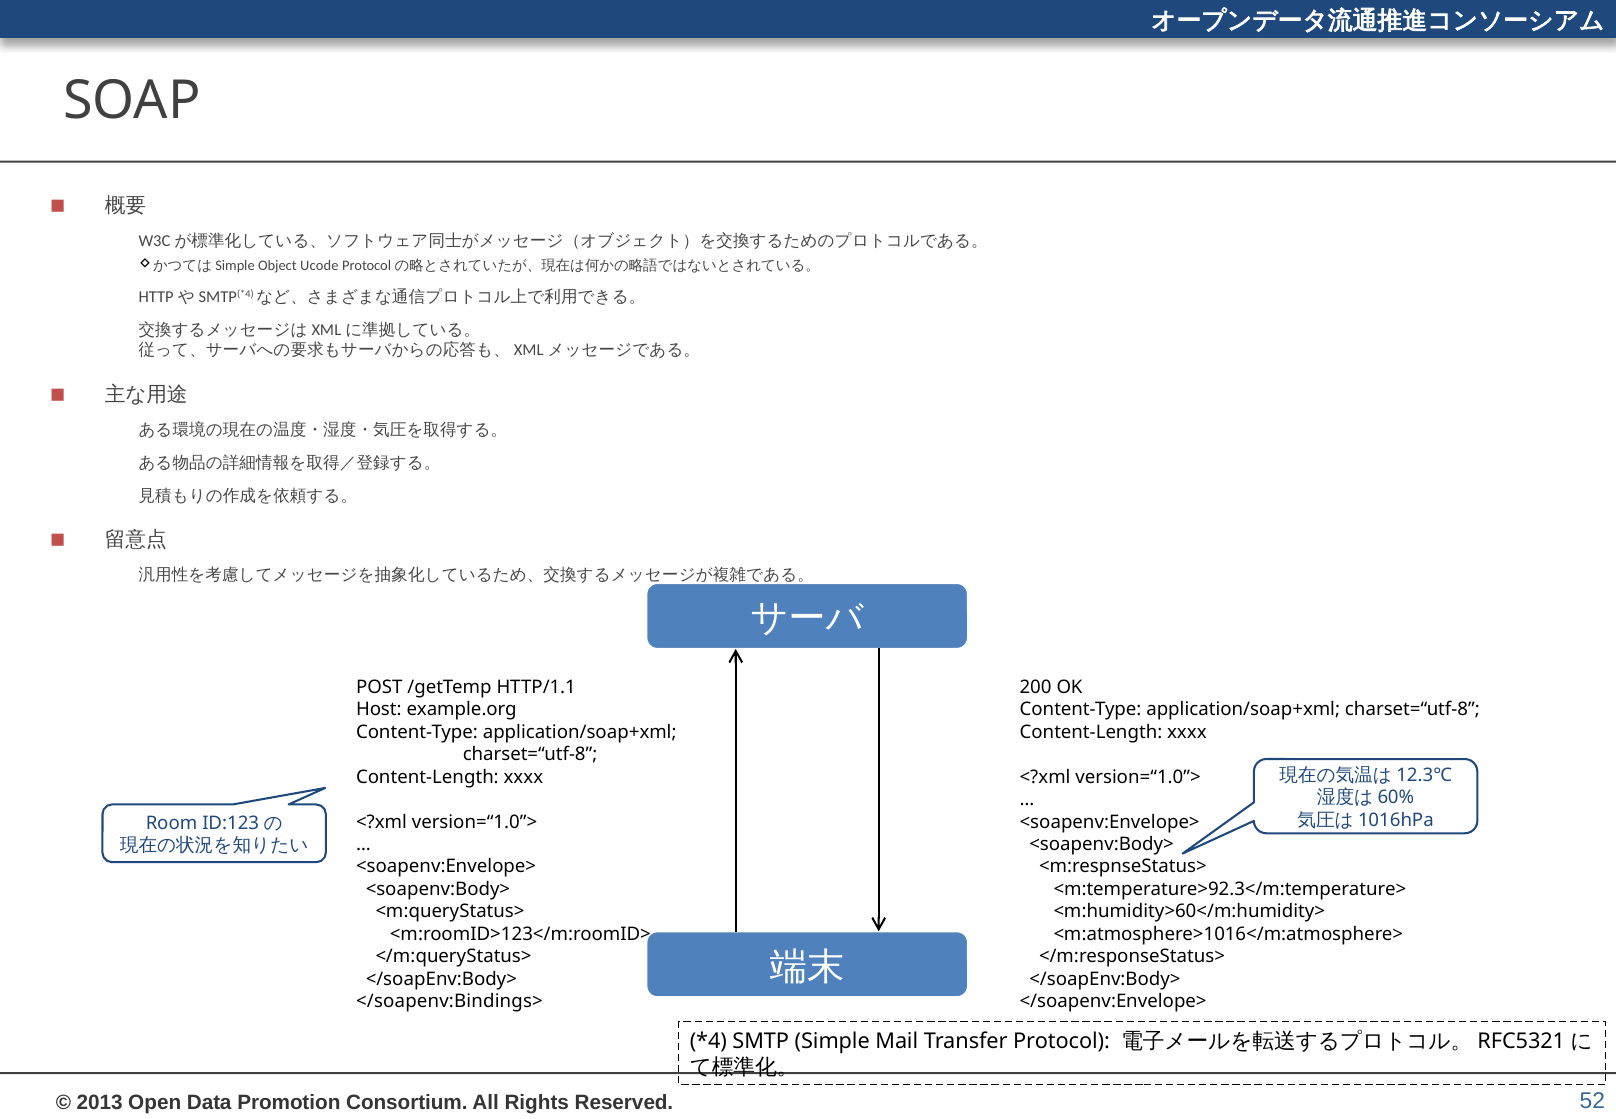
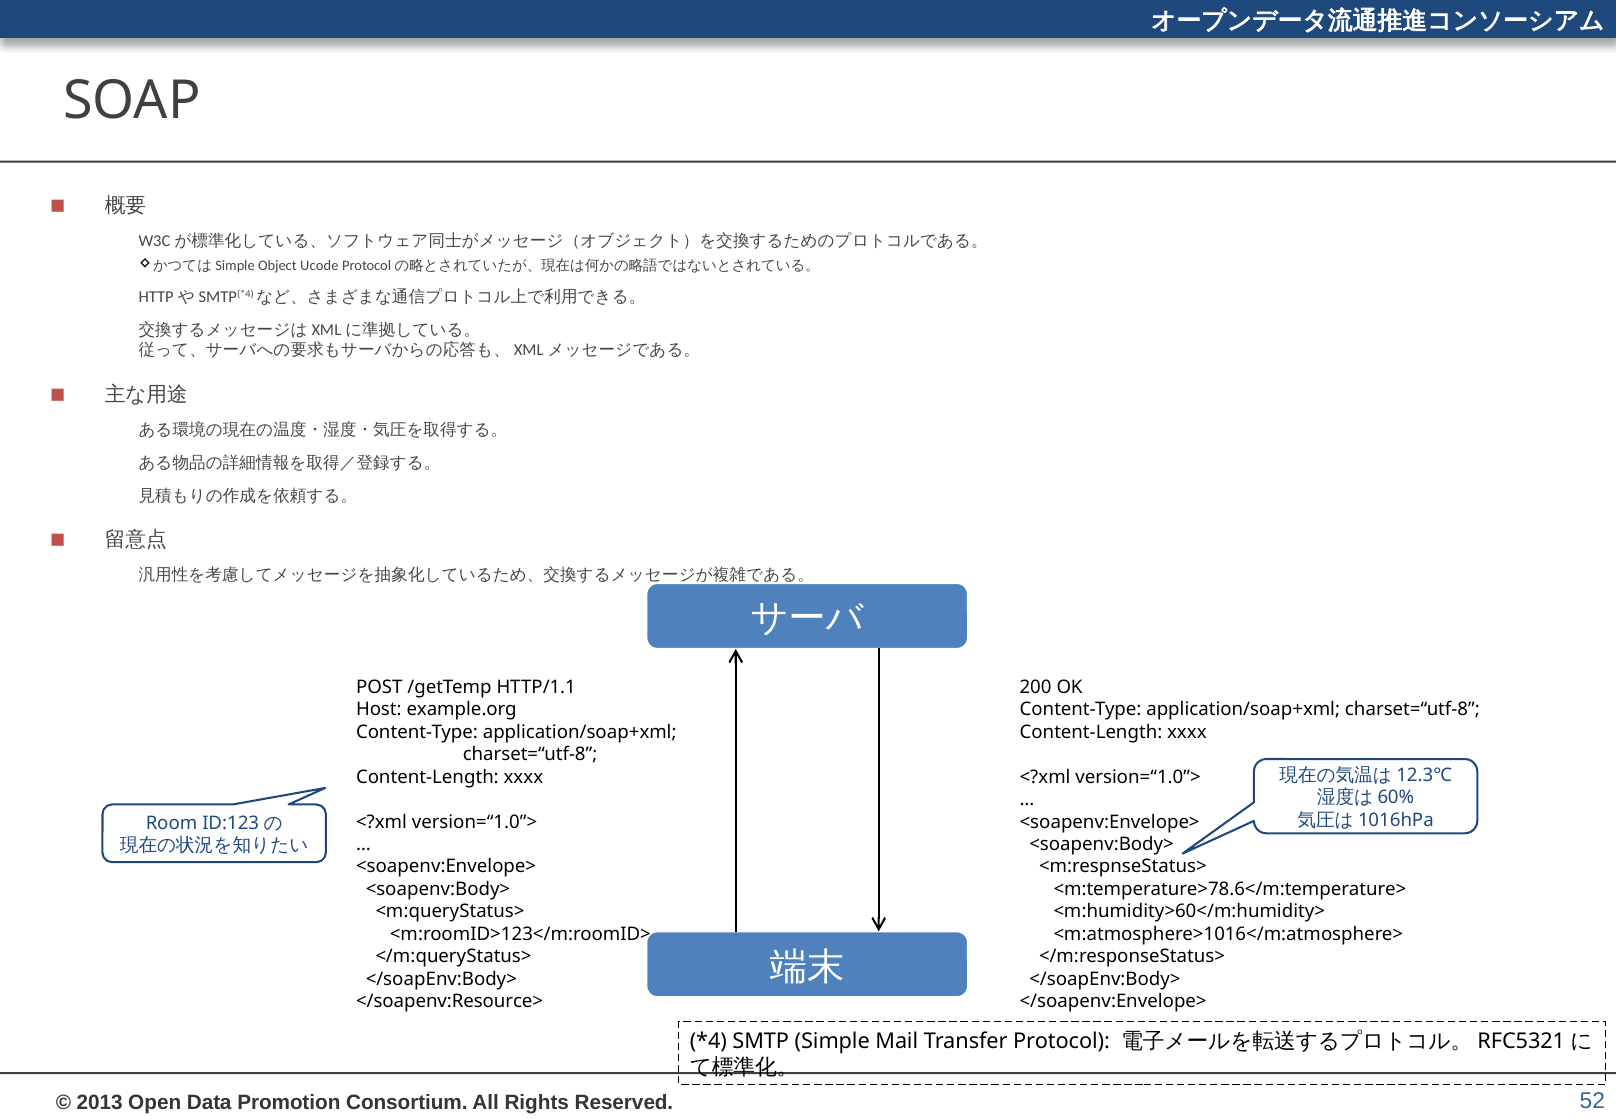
<m:temperature>92.3</m:temperature>: <m:temperature>92.3</m:temperature> -> <m:temperature>78.6</m:temperature>
</soapenv:Bindings>: </soapenv:Bindings> -> </soapenv:Resource>
